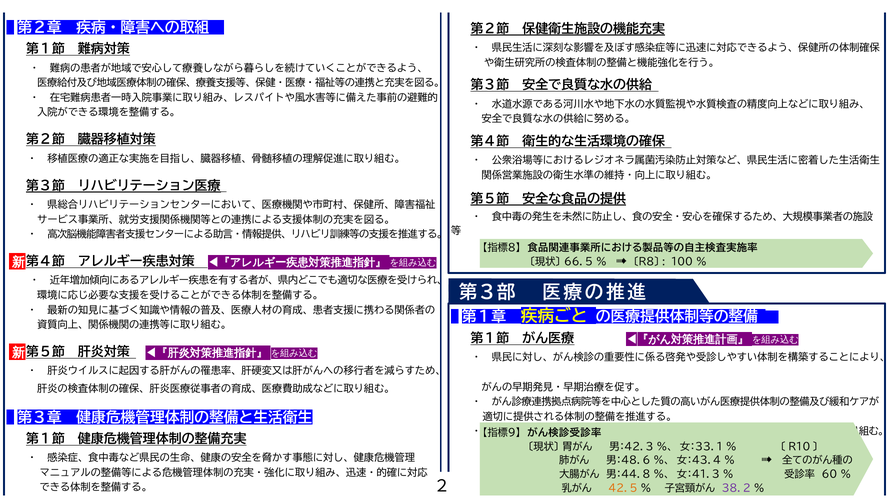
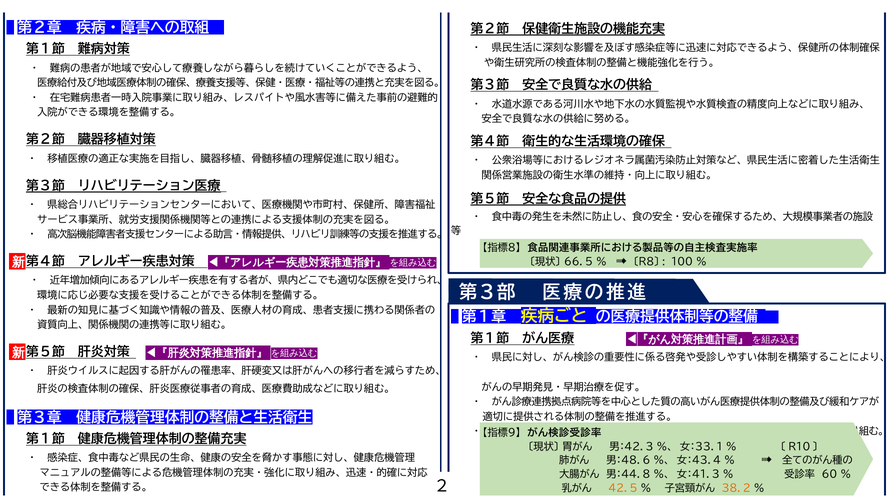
３８．２ colour: purple -> orange
